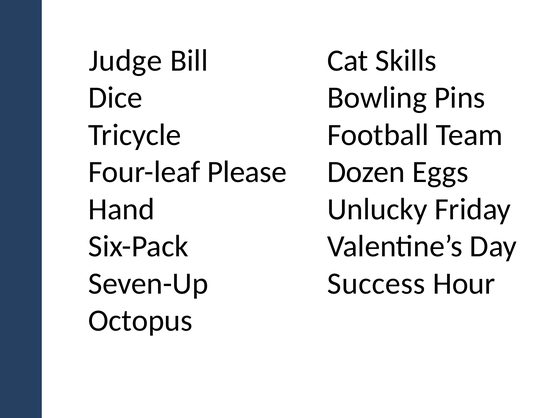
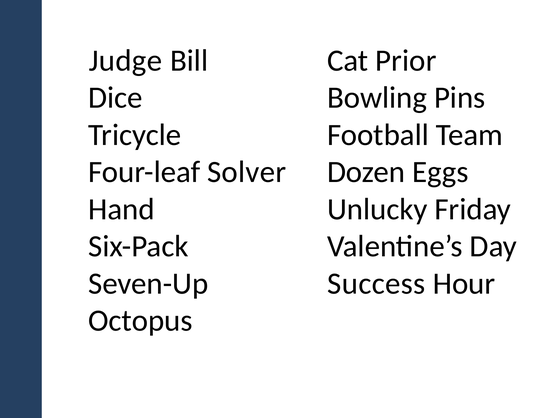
Skills: Skills -> Prior
Please: Please -> Solver
